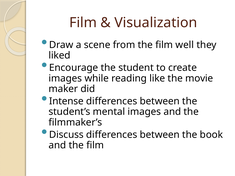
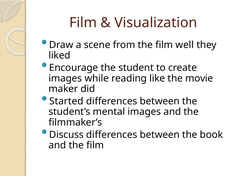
Intense: Intense -> Started
